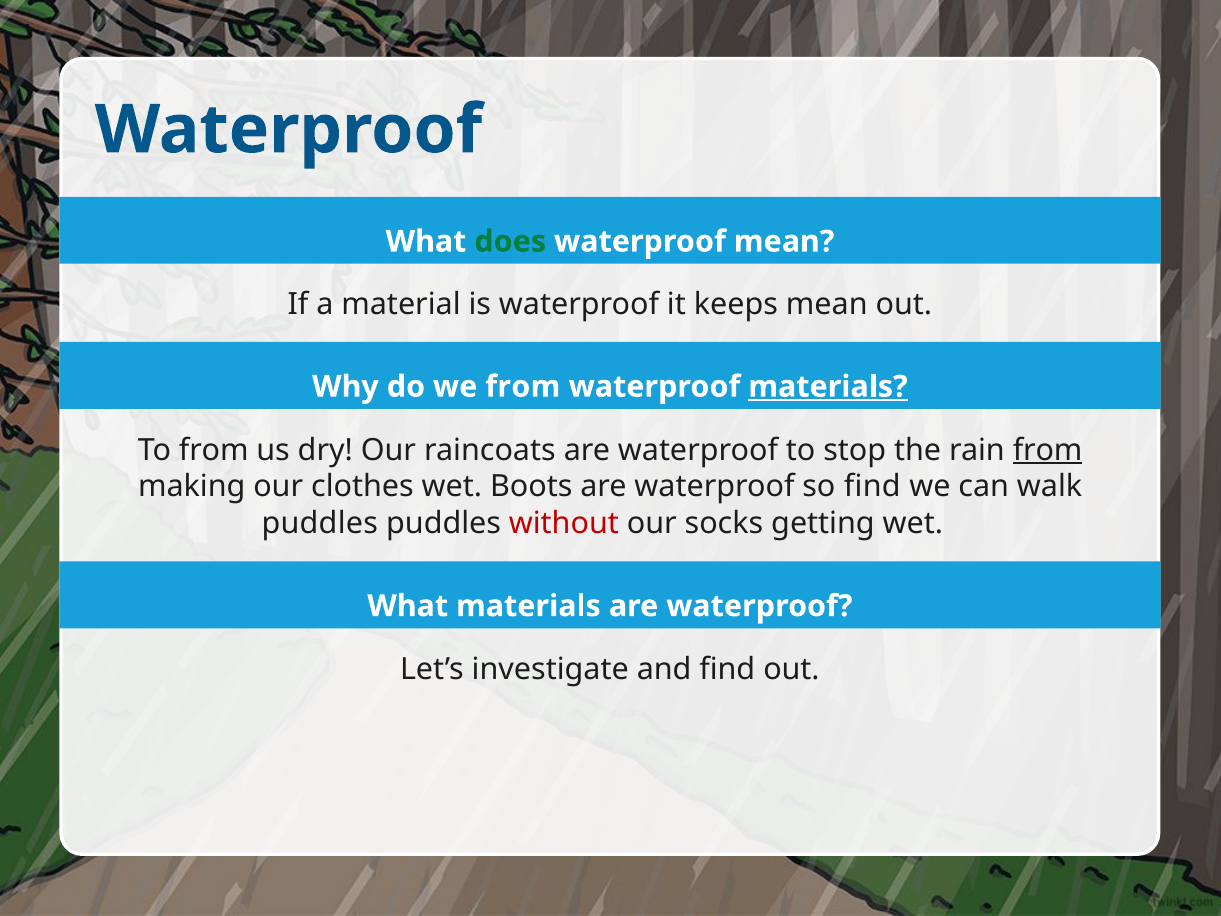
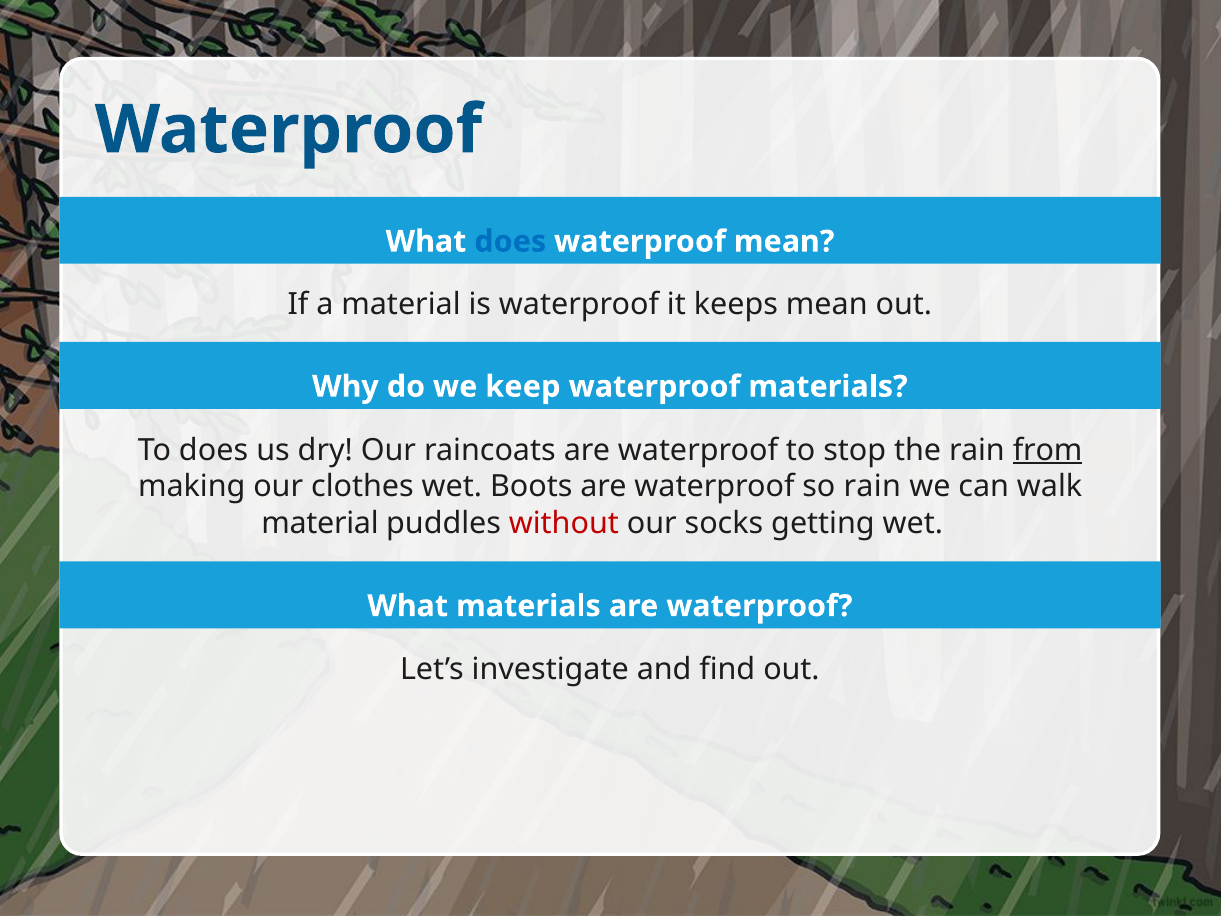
does at (510, 241) colour: green -> blue
we from: from -> keep
materials at (828, 387) underline: present -> none
To from: from -> does
so find: find -> rain
puddles at (320, 523): puddles -> material
